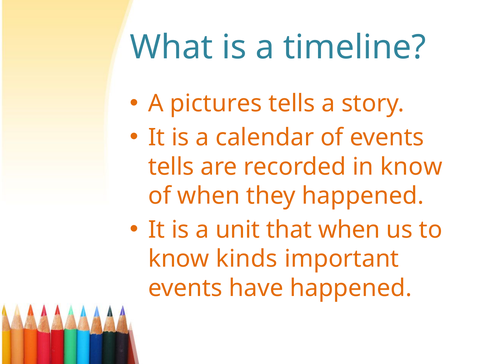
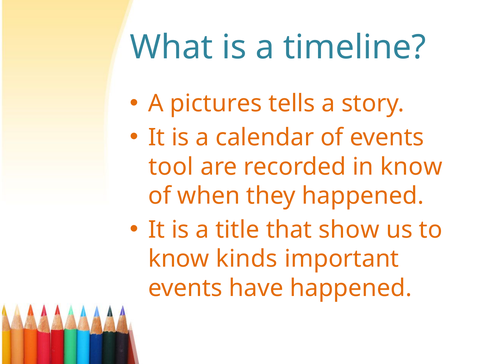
tells at (171, 167): tells -> tool
unit: unit -> title
that when: when -> show
